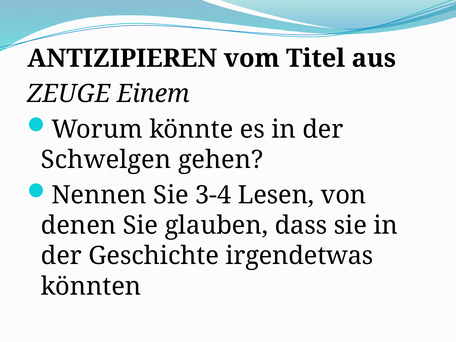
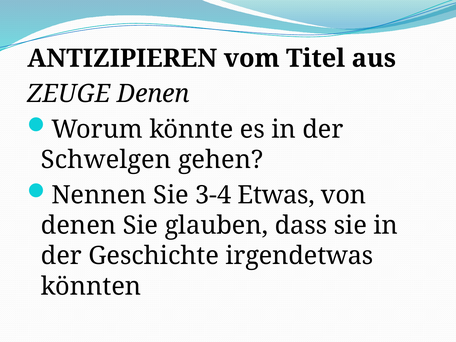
ZEUGE Einem: Einem -> Denen
Lesen: Lesen -> Etwas
